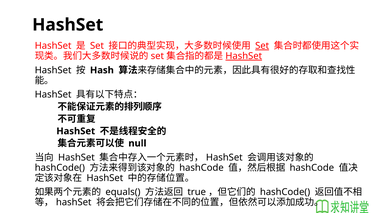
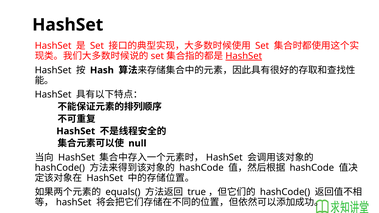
Set at (262, 46) underline: present -> none
